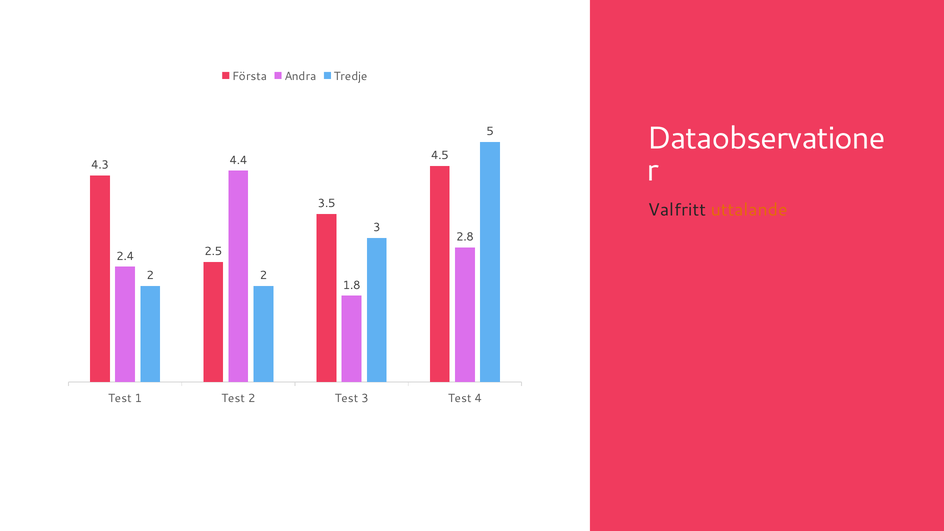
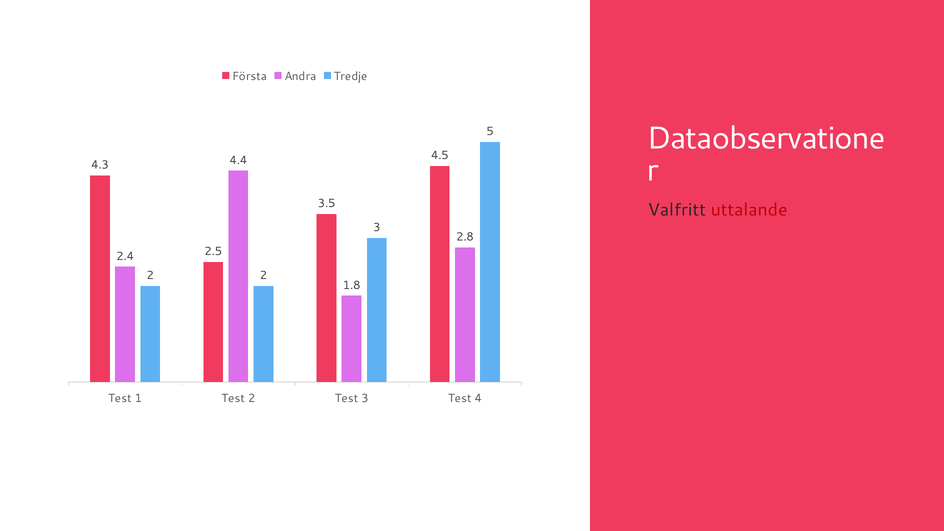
uttalande colour: orange -> red
